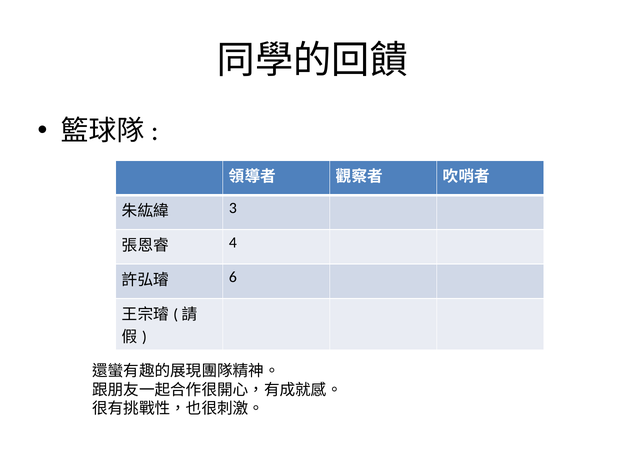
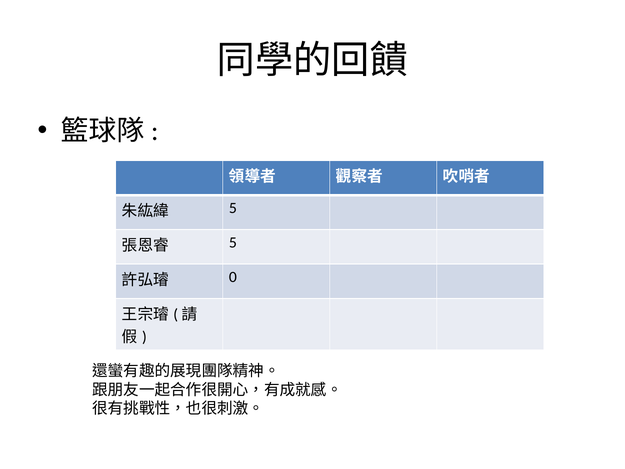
3 at (233, 208): 3 -> 5
4 at (233, 242): 4 -> 5
6: 6 -> 0
